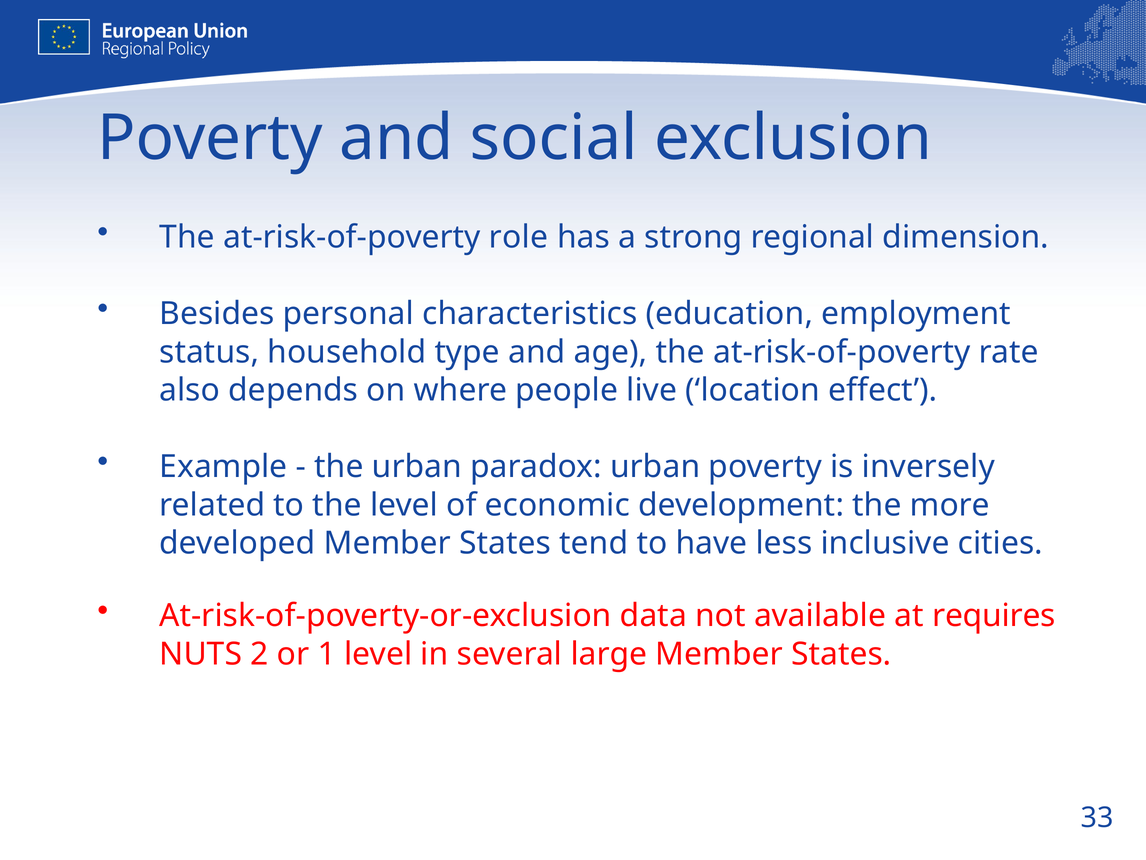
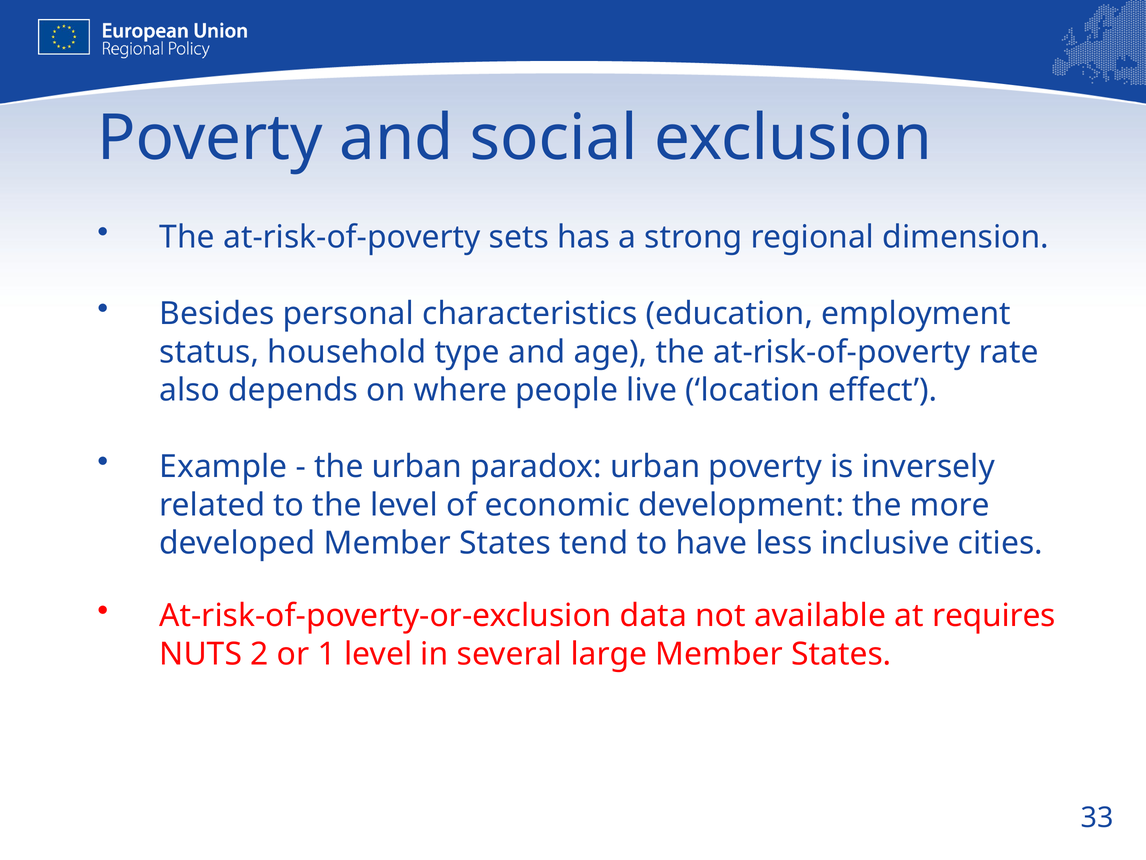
role: role -> sets
